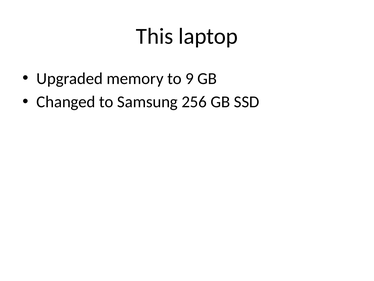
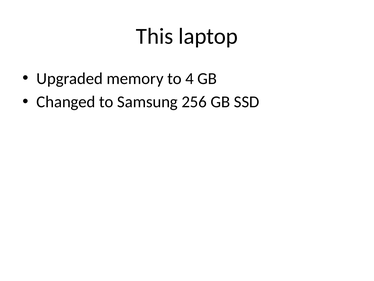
9: 9 -> 4
